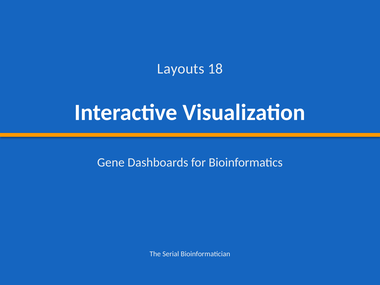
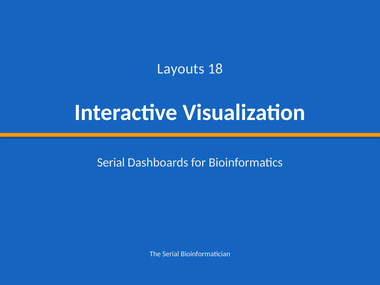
Gene at (111, 162): Gene -> Serial
